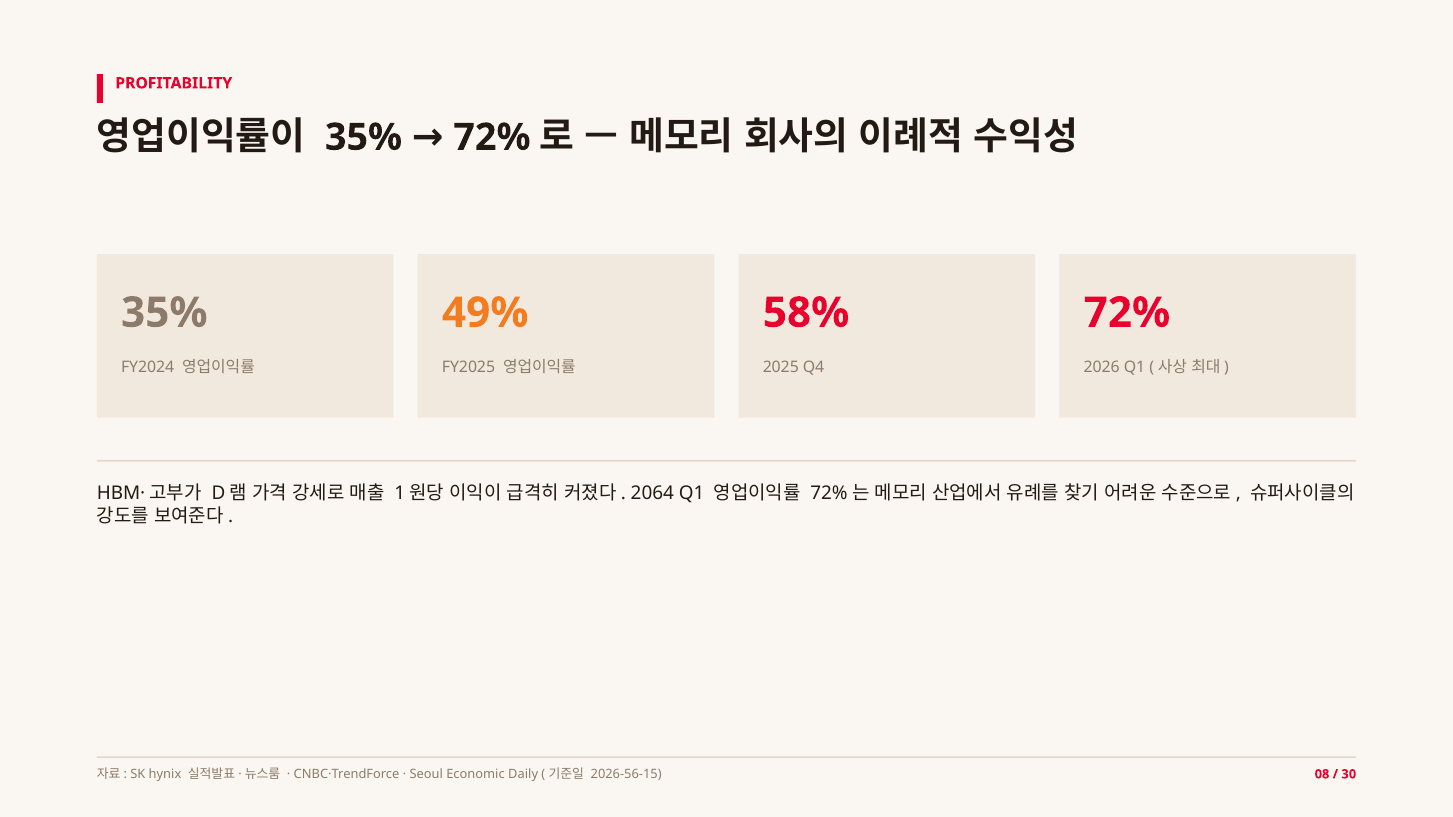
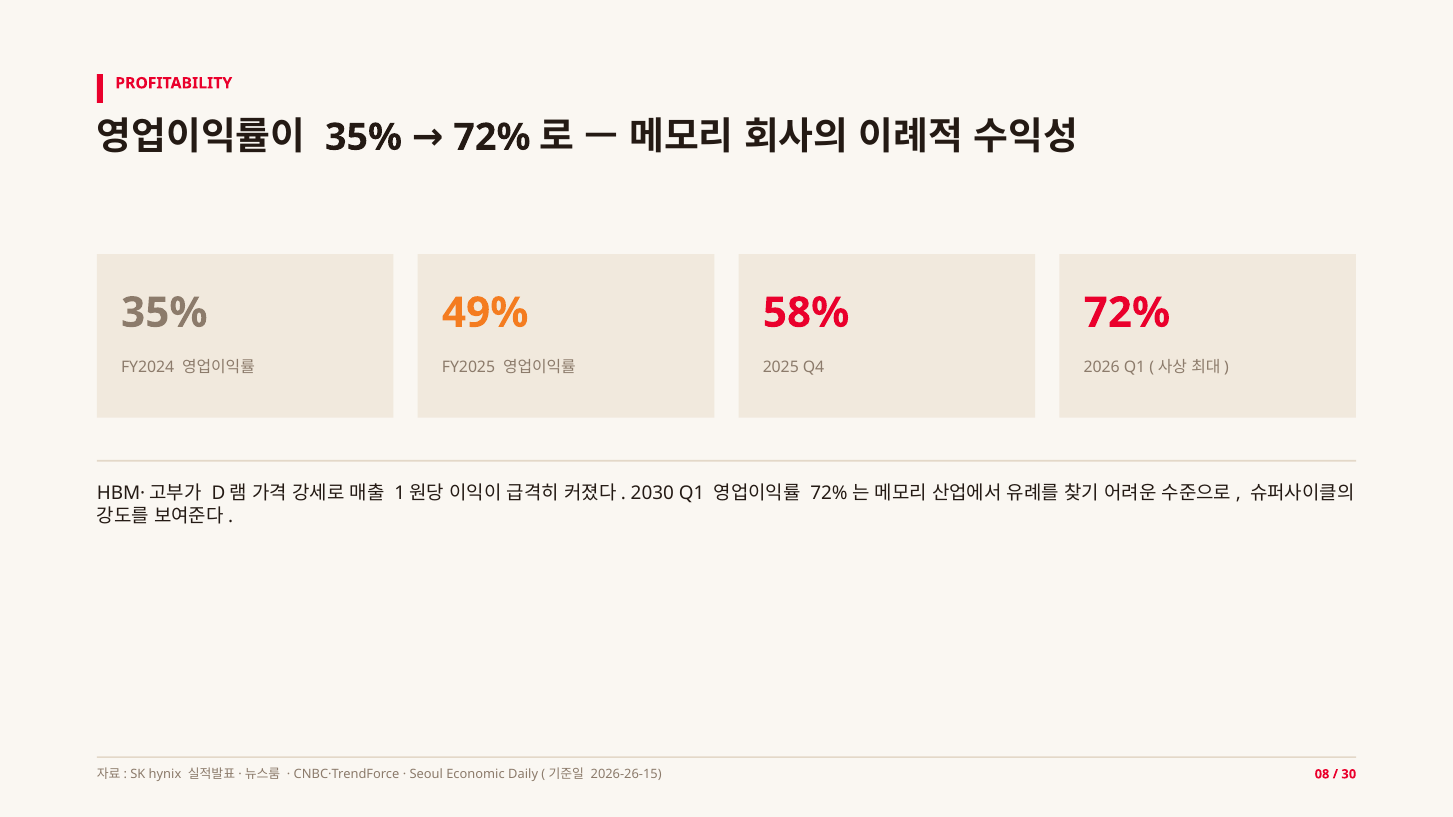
2064: 2064 -> 2030
2026-56-15: 2026-56-15 -> 2026-26-15
